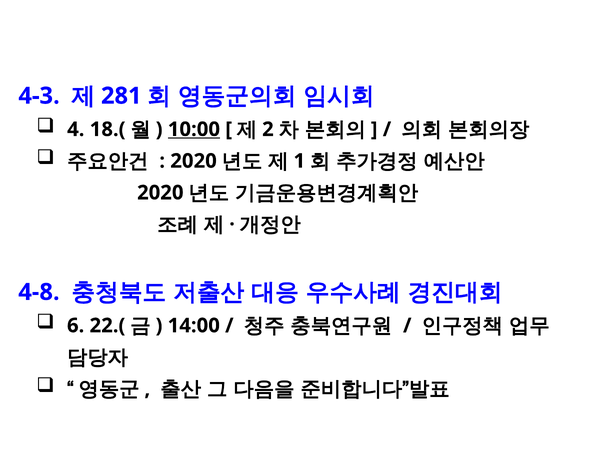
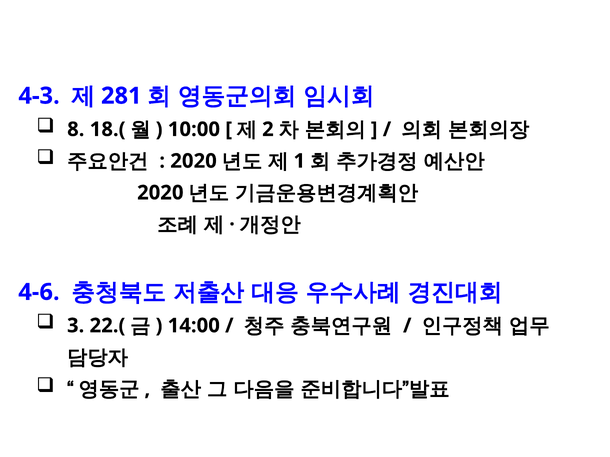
4: 4 -> 8
10:00 underline: present -> none
4-8: 4-8 -> 4-6
6: 6 -> 3
